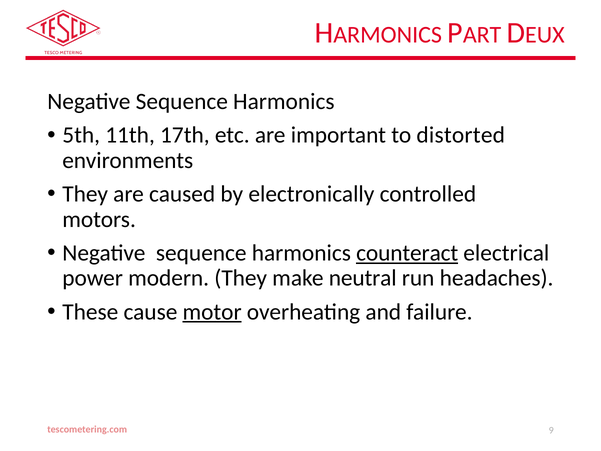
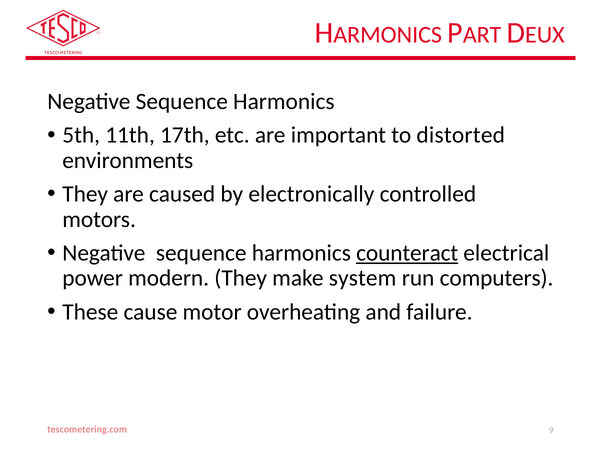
neutral: neutral -> system
headaches: headaches -> computers
motor underline: present -> none
